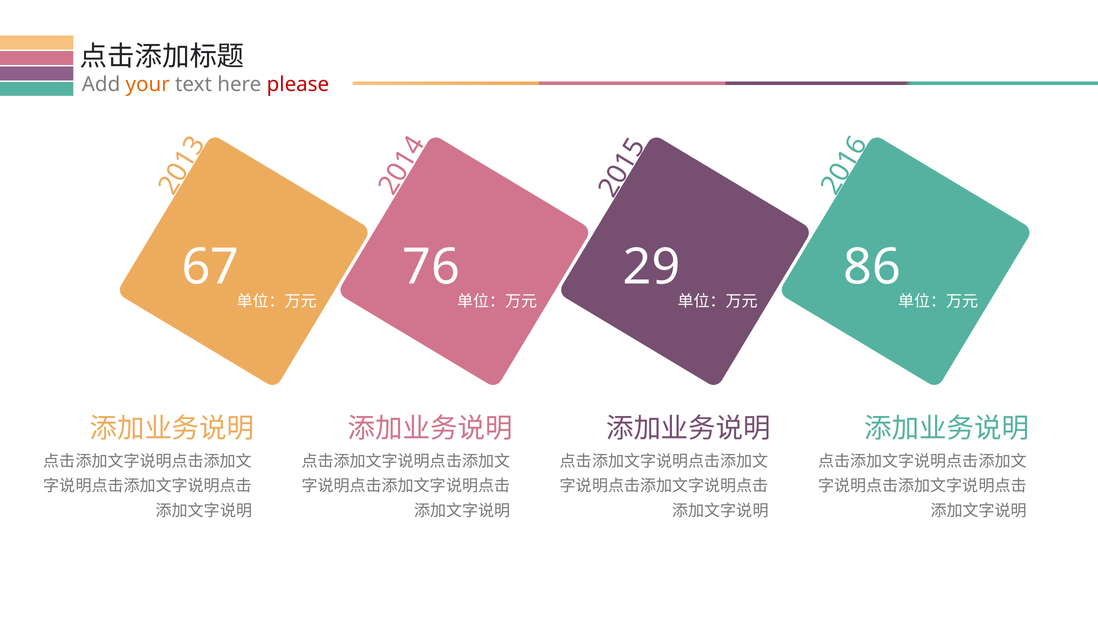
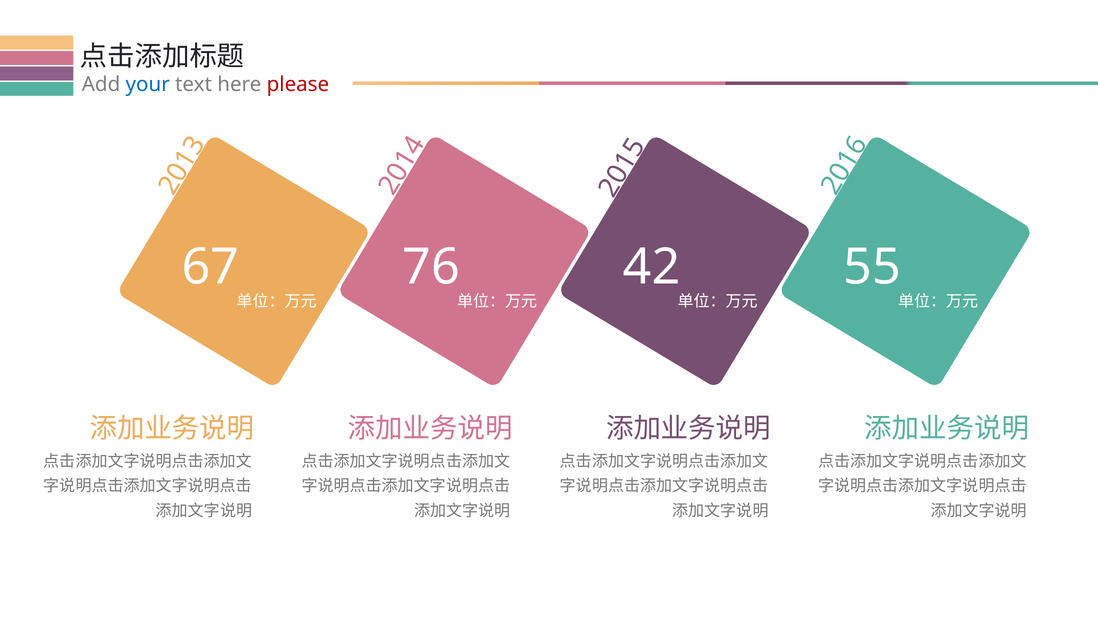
your colour: orange -> blue
29: 29 -> 42
86: 86 -> 55
